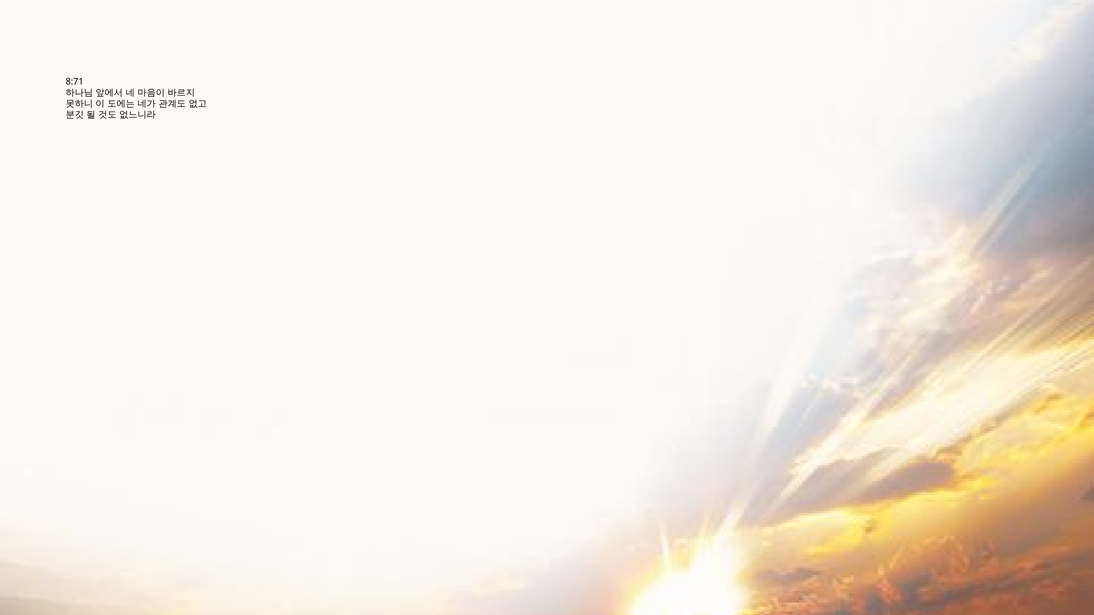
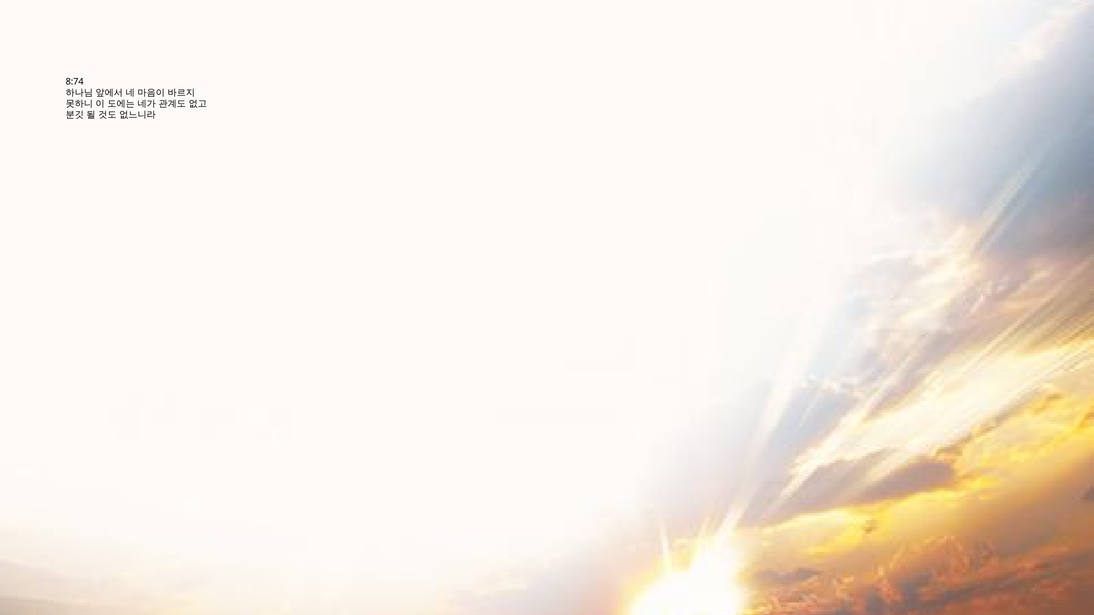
8:71: 8:71 -> 8:74
